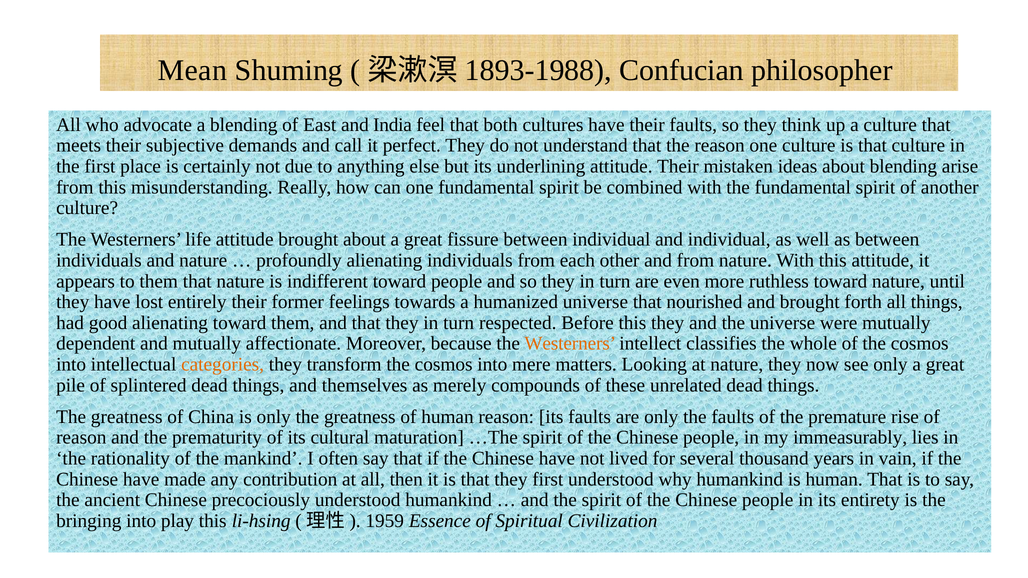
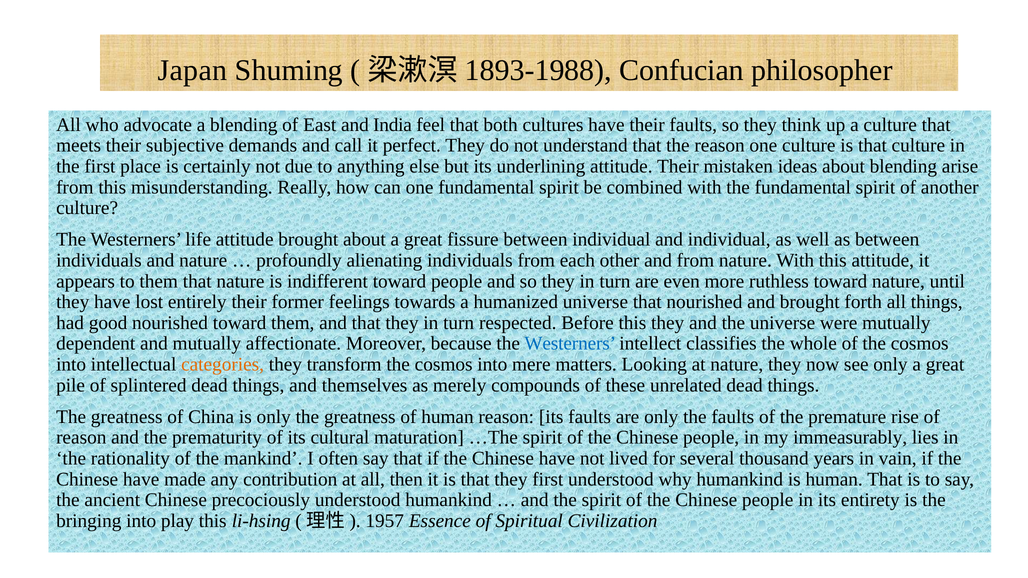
Mean: Mean -> Japan
good alienating: alienating -> nourished
Westerners at (570, 344) colour: orange -> blue
1959: 1959 -> 1957
